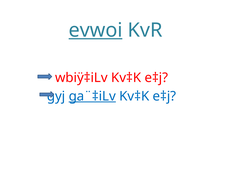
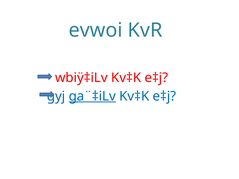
evwoi underline: present -> none
